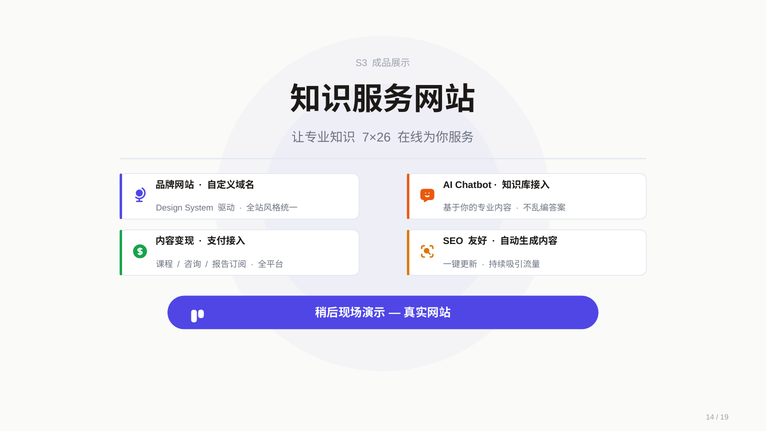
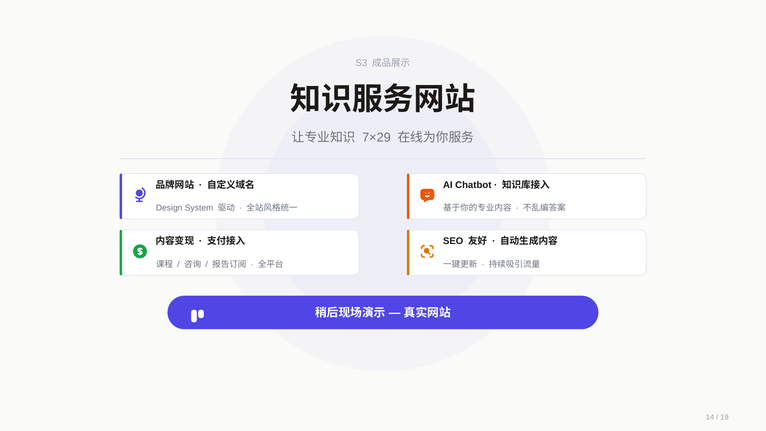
7×26: 7×26 -> 7×29
